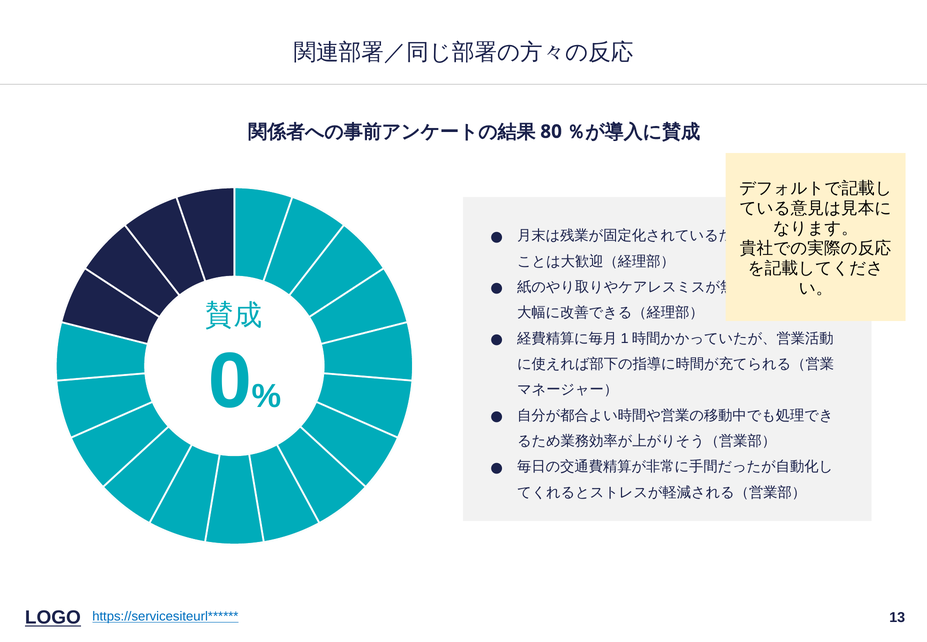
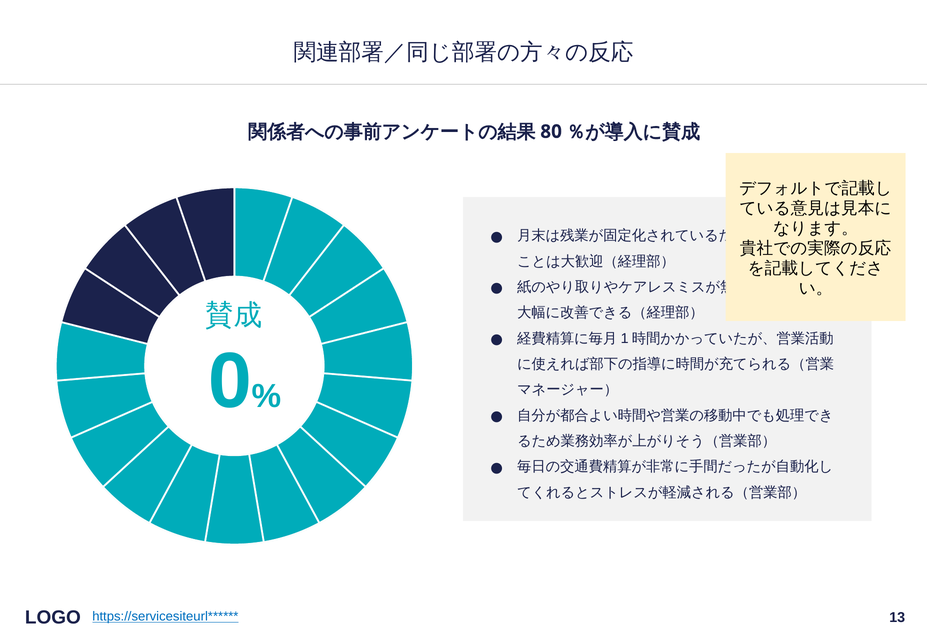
LOGO underline: present -> none
